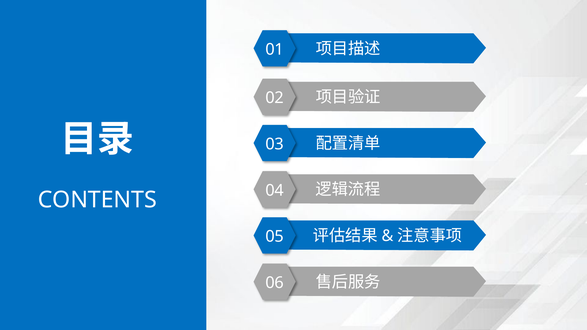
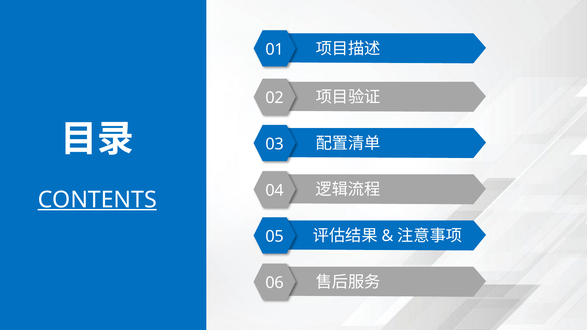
CONTENTS underline: none -> present
